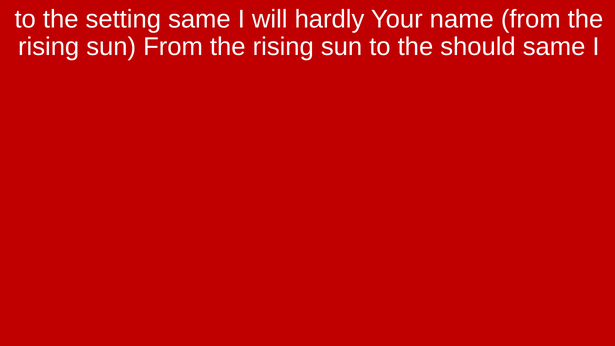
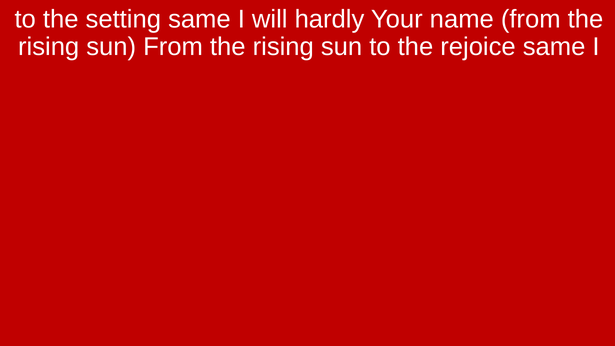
should: should -> rejoice
